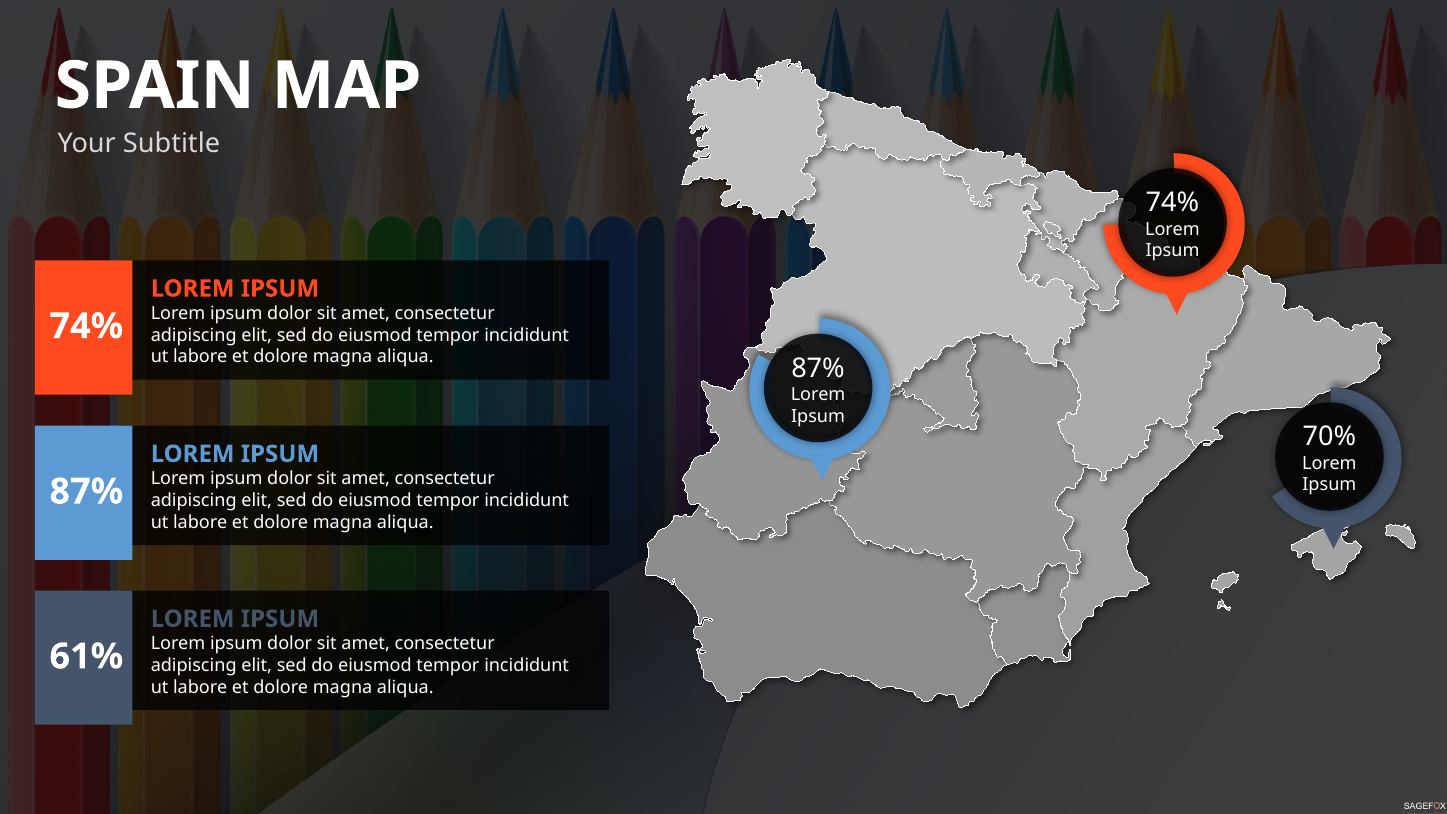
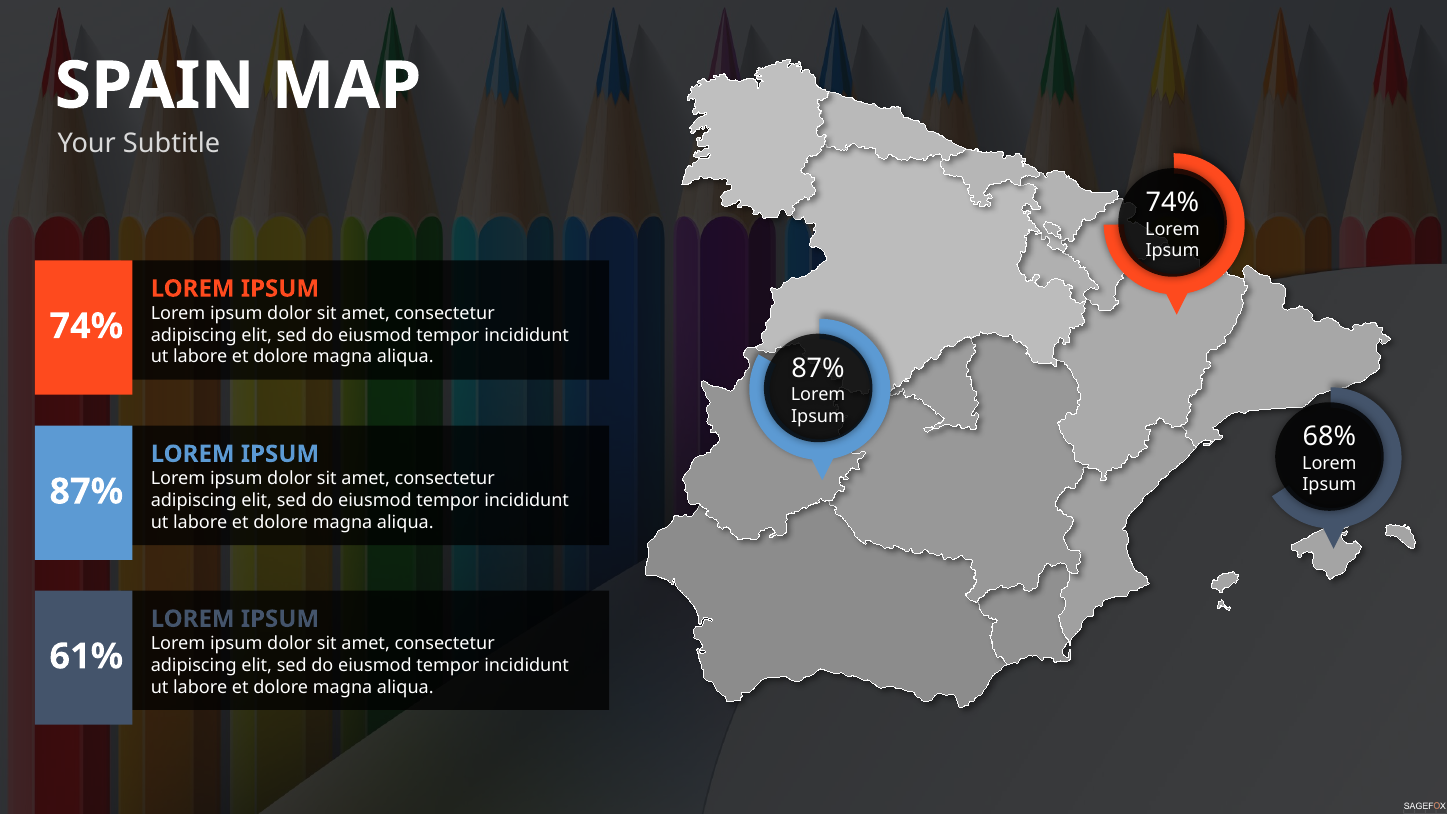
70%: 70% -> 68%
